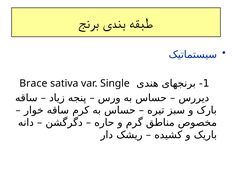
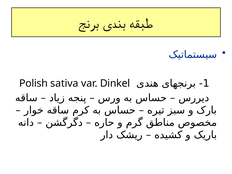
Brace: Brace -> Polish
Single: Single -> Dinkel
